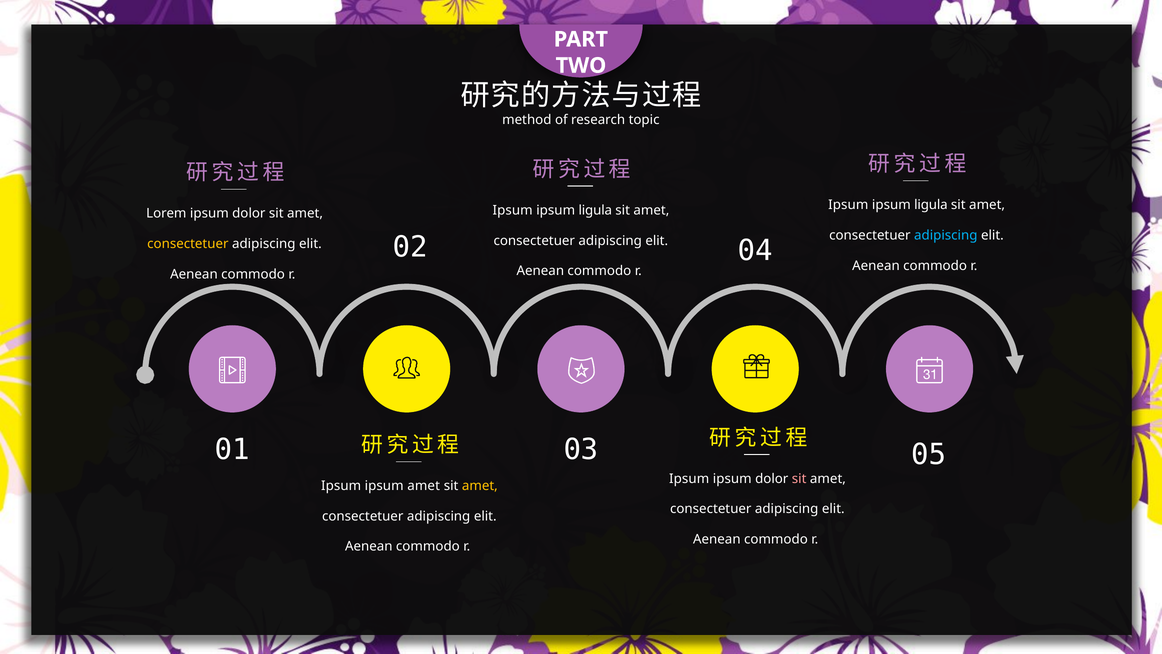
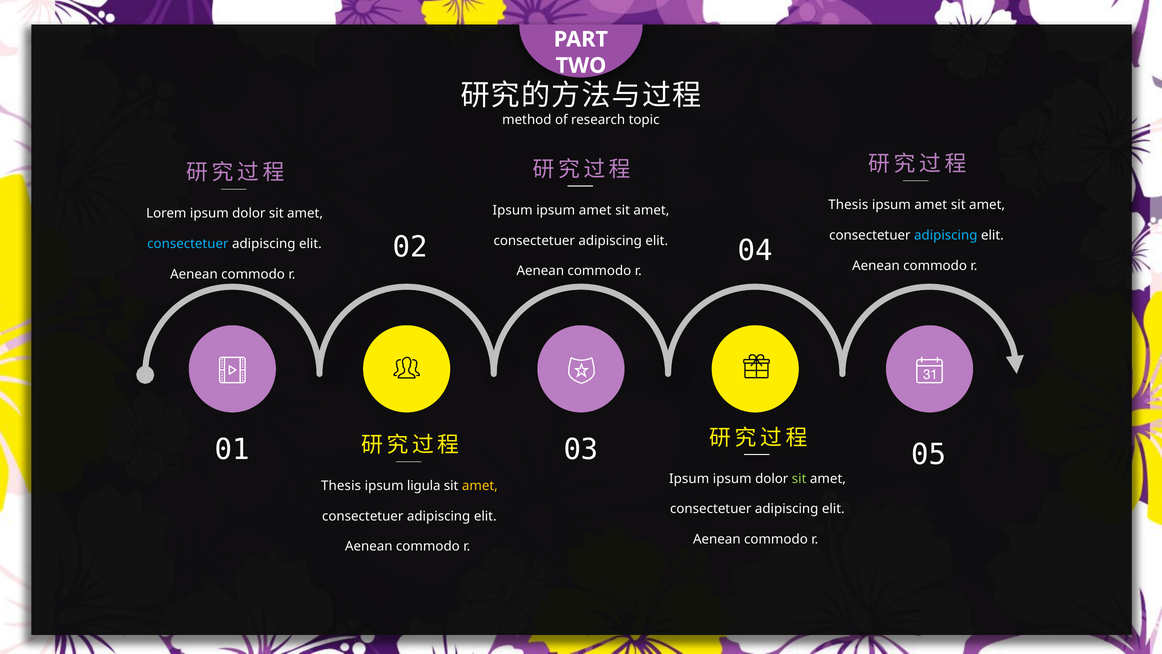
Ipsum at (848, 205): Ipsum -> Thesis
ligula at (931, 205): ligula -> amet
ligula at (595, 210): ligula -> amet
consectetuer at (188, 244) colour: yellow -> light blue
sit at (799, 478) colour: pink -> light green
Ipsum at (341, 486): Ipsum -> Thesis
ipsum amet: amet -> ligula
